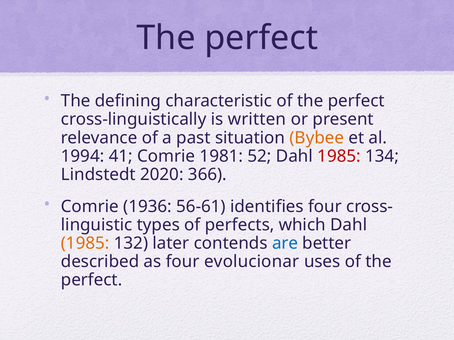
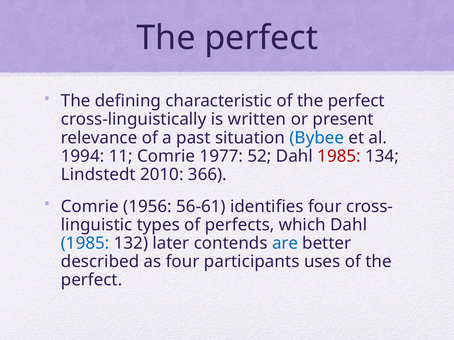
Bybee colour: orange -> blue
41: 41 -> 11
1981: 1981 -> 1977
2020: 2020 -> 2010
1936: 1936 -> 1956
1985 at (85, 244) colour: orange -> blue
evolucionar: evolucionar -> participants
